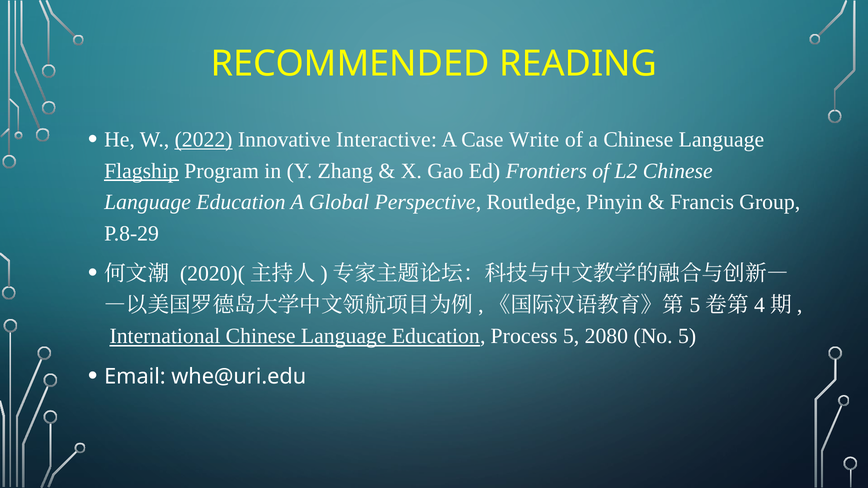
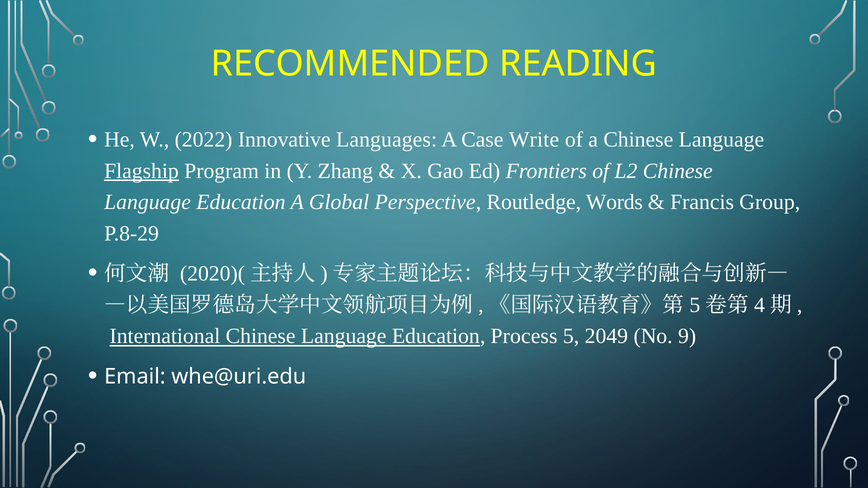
2022 underline: present -> none
Interactive: Interactive -> Languages
Pinyin: Pinyin -> Words
2080: 2080 -> 2049
No 5: 5 -> 9
